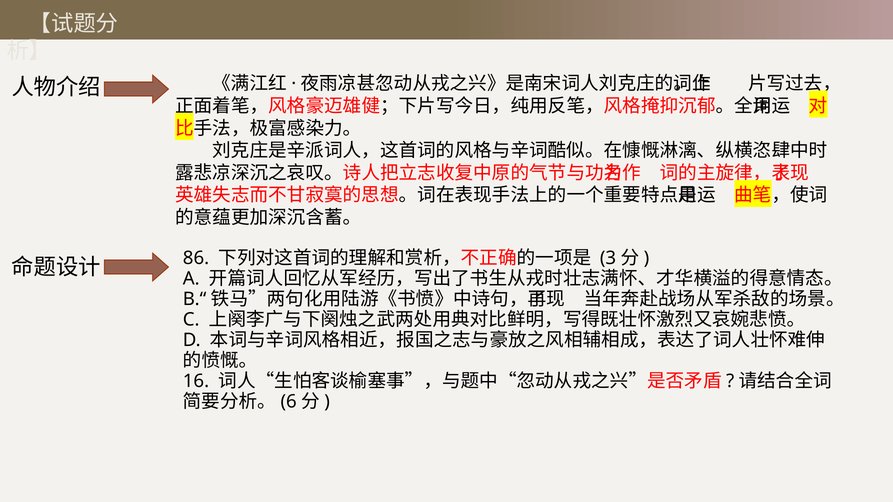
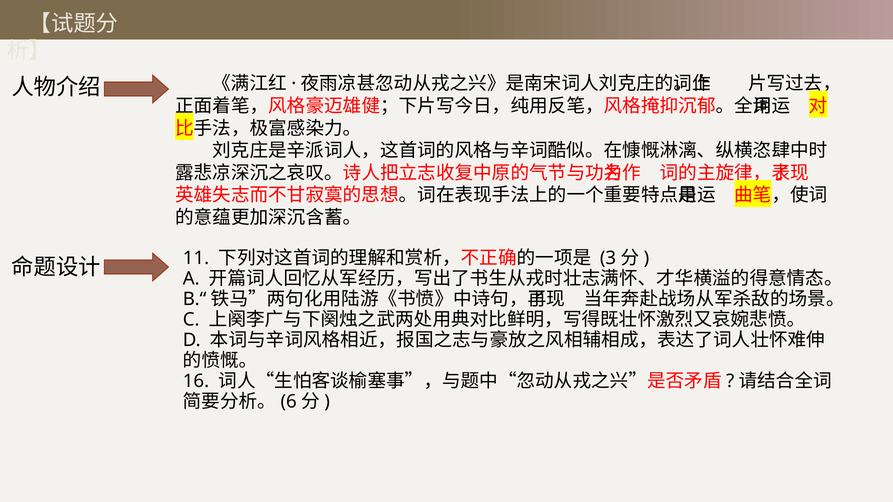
86: 86 -> 11
